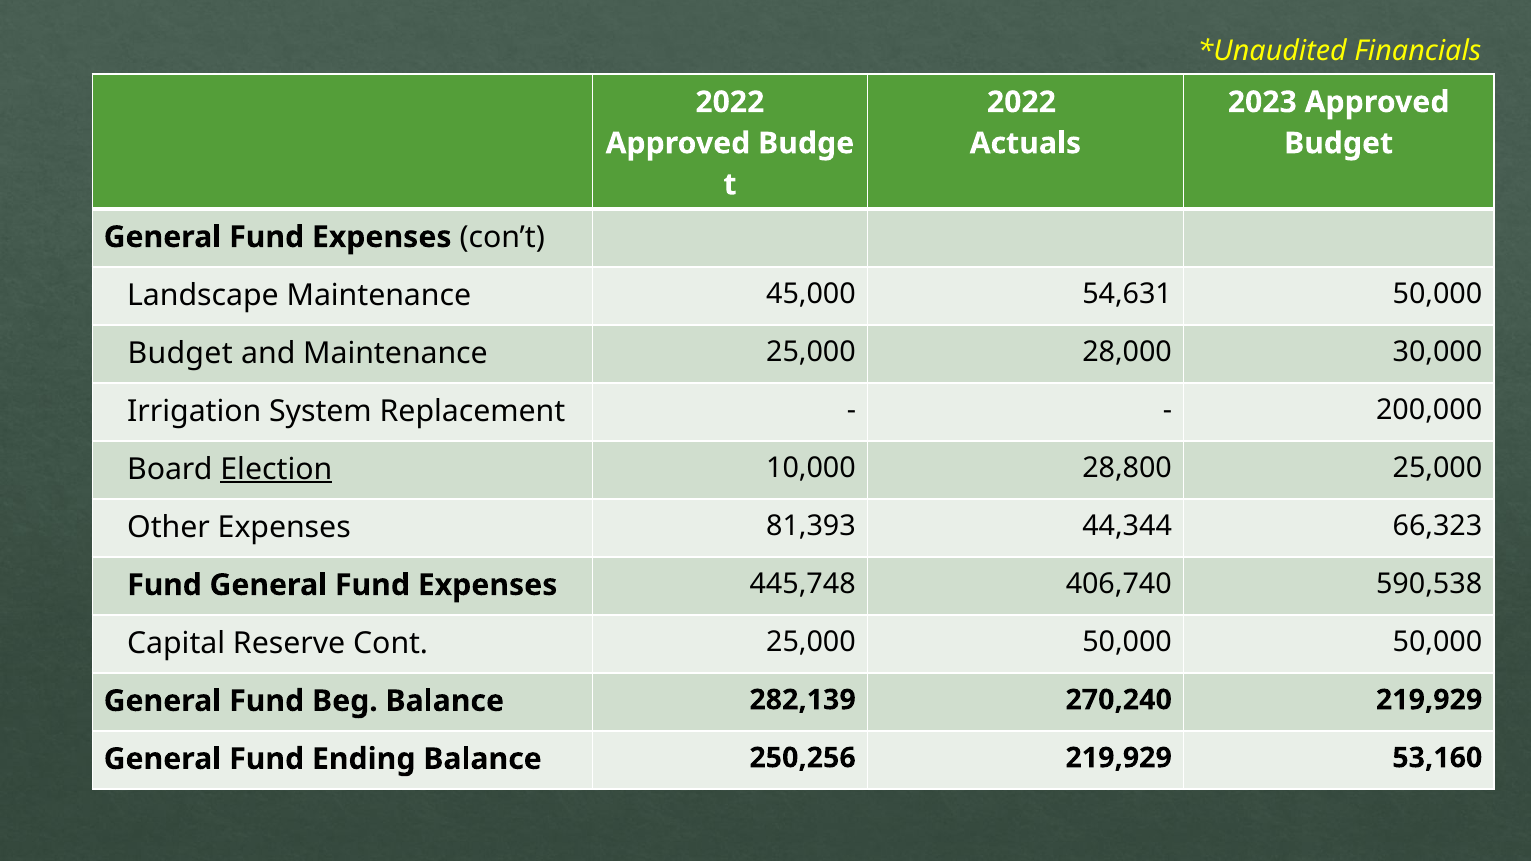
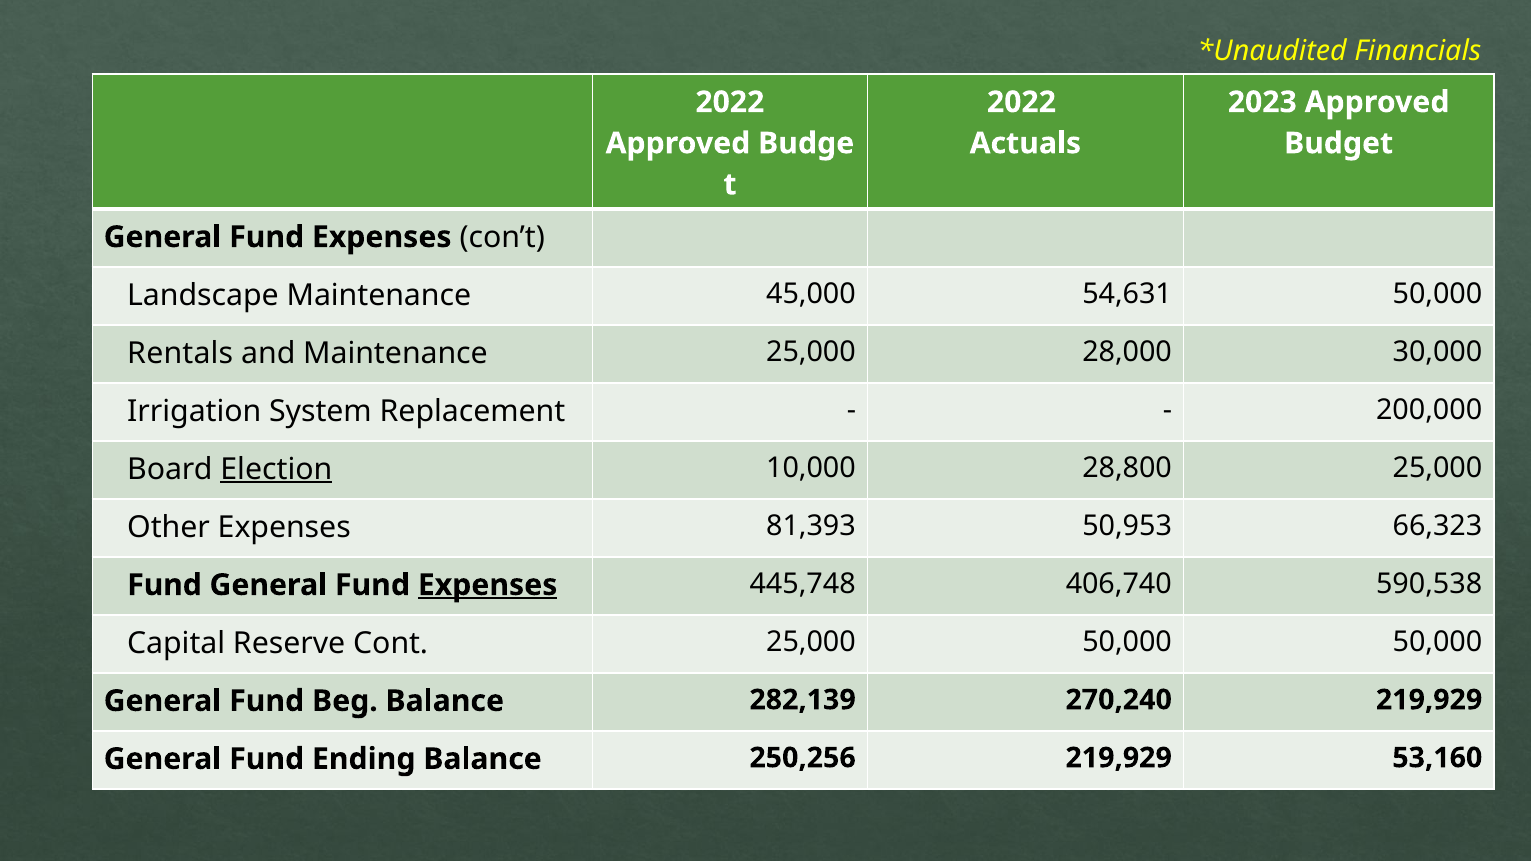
Budget at (180, 353): Budget -> Rentals
44,344: 44,344 -> 50,953
Expenses at (488, 585) underline: none -> present
